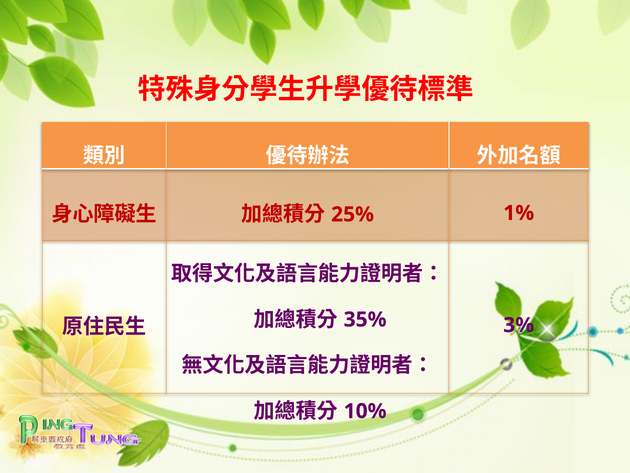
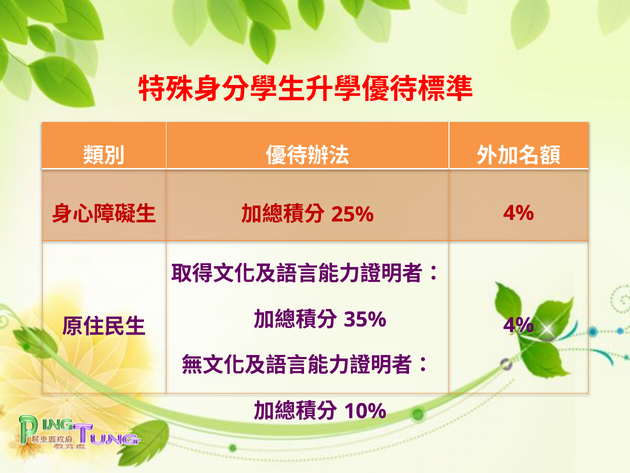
1% at (519, 213): 1% -> 4%
3% at (519, 325): 3% -> 4%
